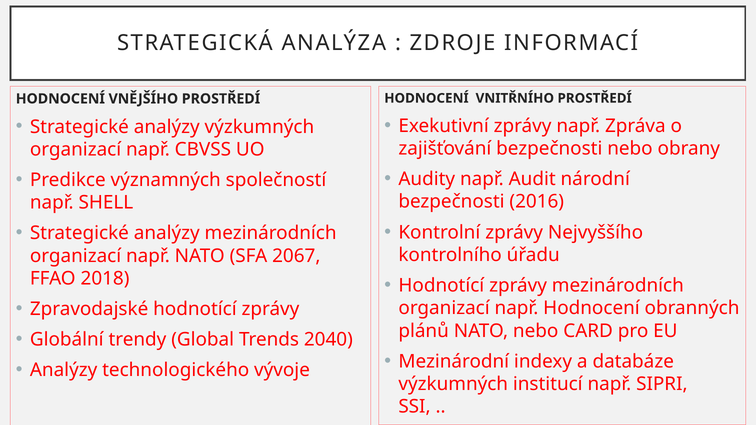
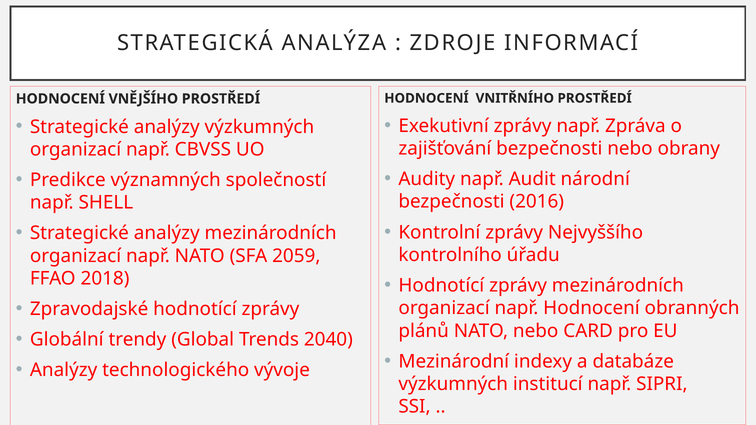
2067: 2067 -> 2059
